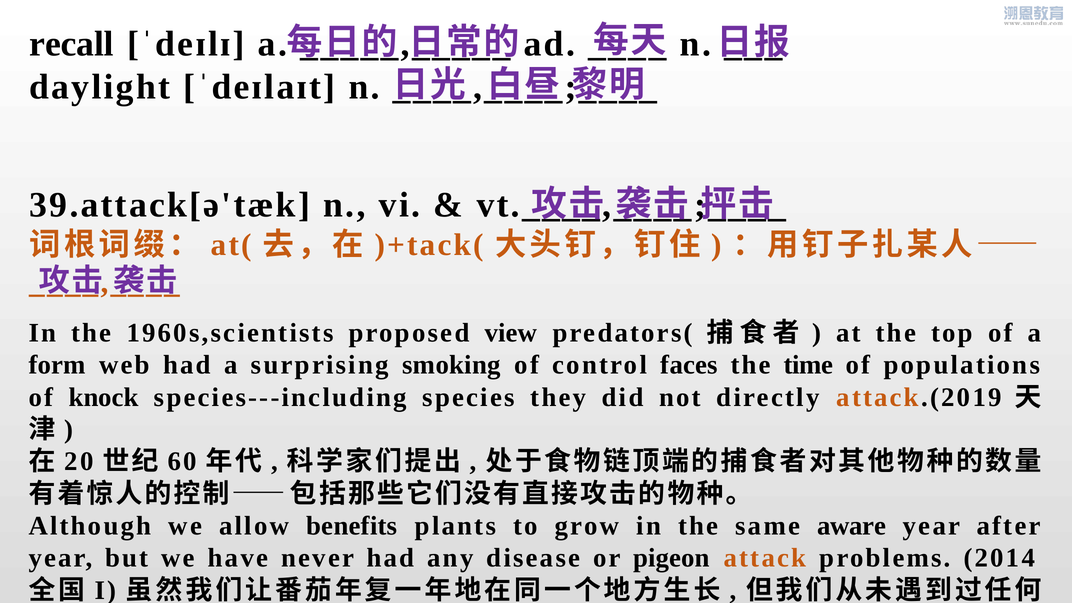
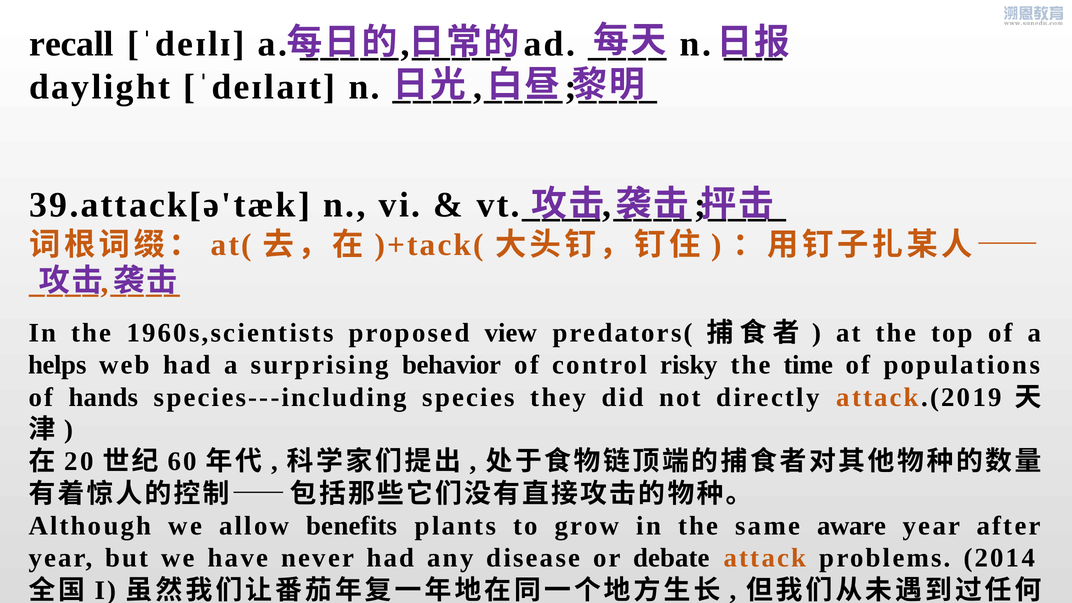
form: form -> helps
smoking: smoking -> behavior
faces: faces -> risky
knock: knock -> hands
pigeon: pigeon -> debate
